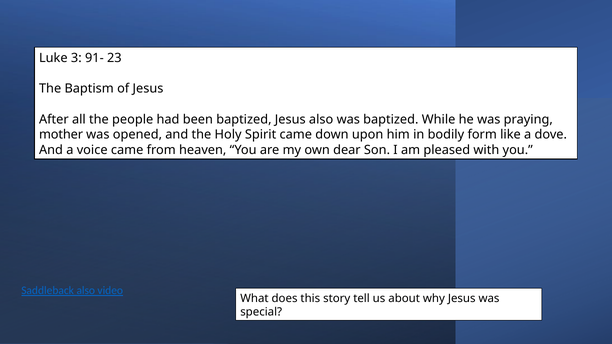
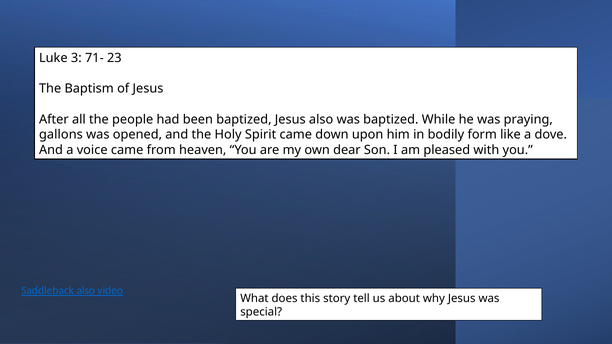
91-: 91- -> 71-
mother: mother -> gallons
